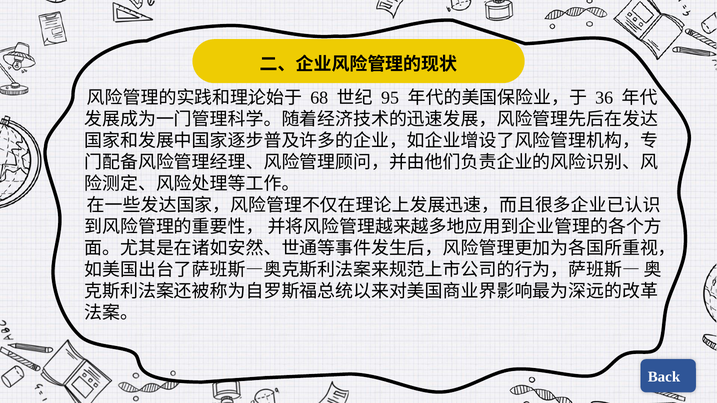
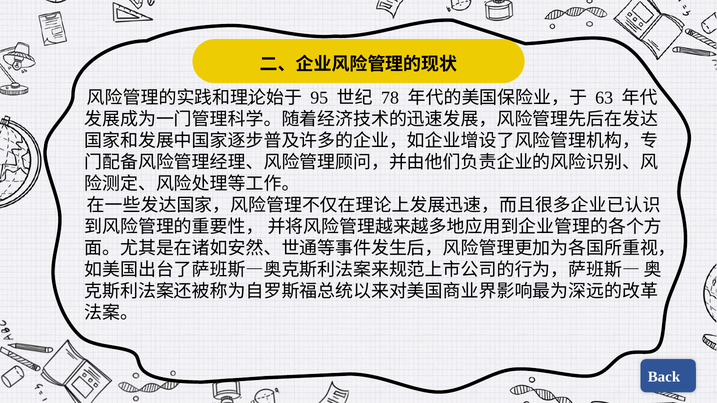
68: 68 -> 95
95: 95 -> 78
36: 36 -> 63
